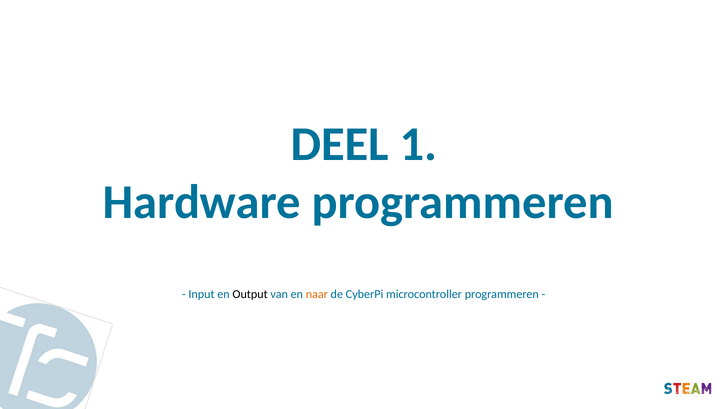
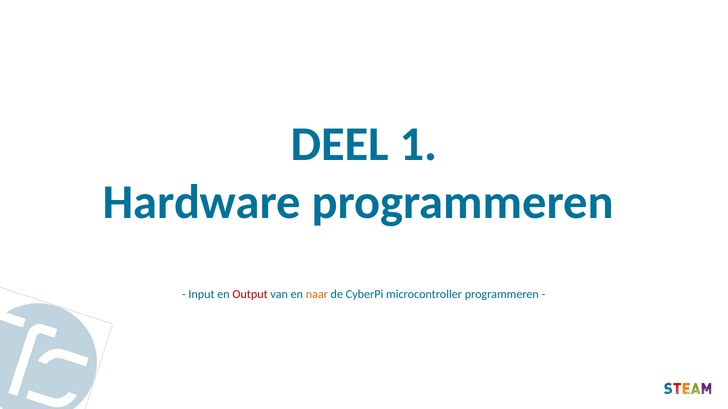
Output colour: black -> red
